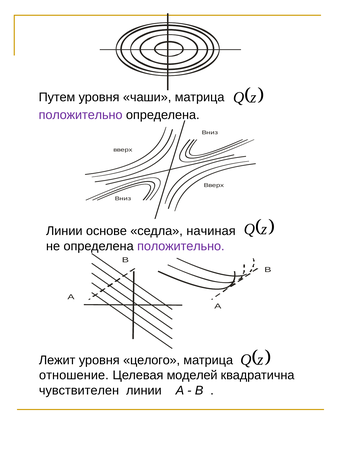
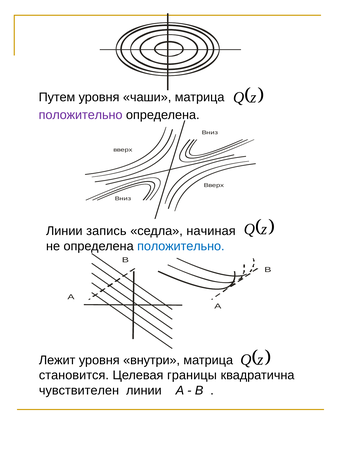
основе: основе -> запись
положительно at (181, 246) colour: purple -> blue
целого: целого -> внутри
отношение: отношение -> становится
моделей: моделей -> границы
